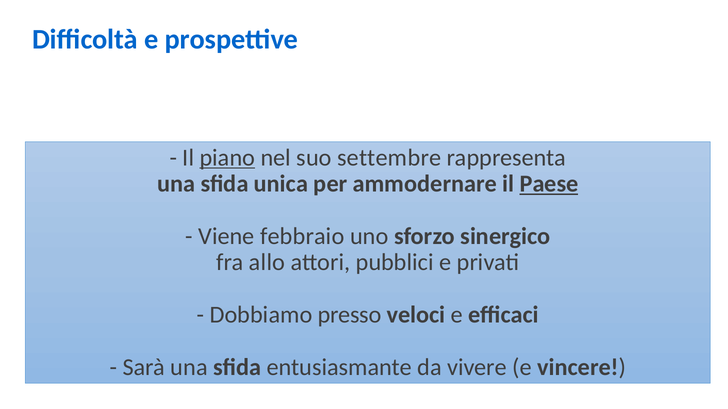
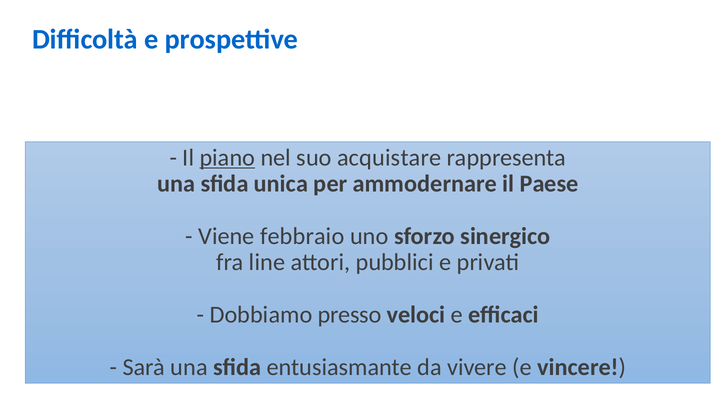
settembre: settembre -> acquistare
Paese underline: present -> none
allo: allo -> line
